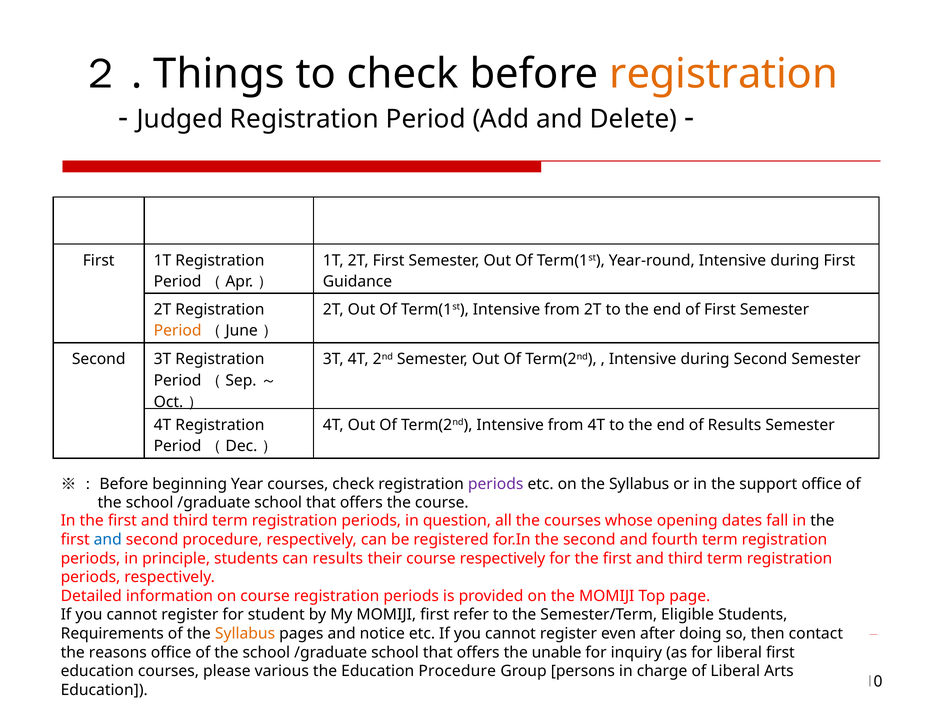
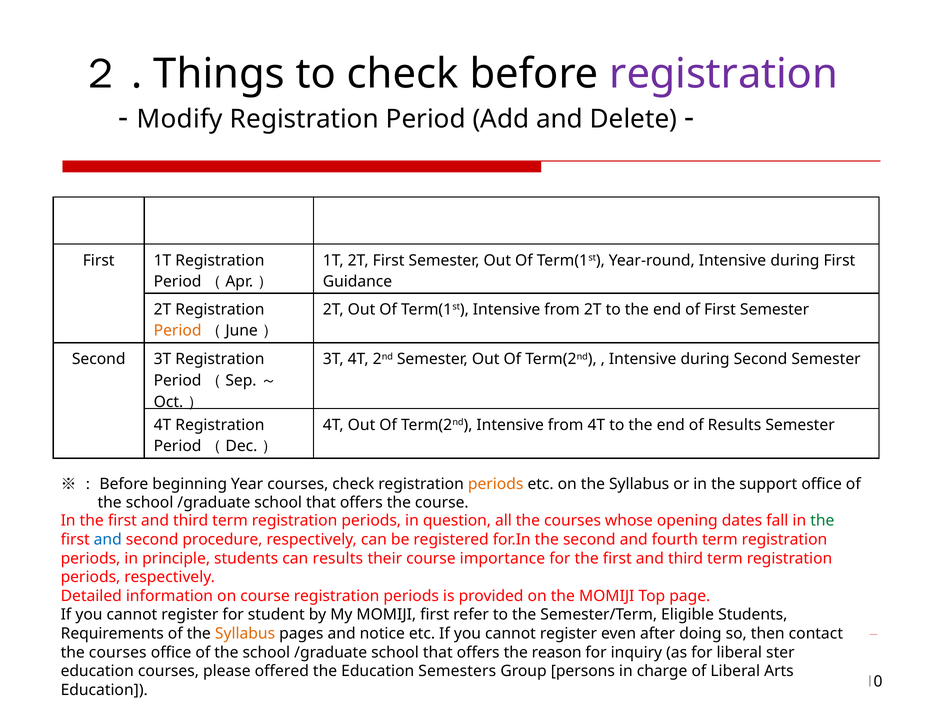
registration at (724, 74) colour: orange -> purple
Judged: Judged -> Modify
periods at (496, 484) colour: purple -> orange
the at (822, 521) colour: black -> green
course respectively: respectively -> importance
reasons at (118, 652): reasons -> courses
unable: unable -> reason
liberal first: first -> ster
various: various -> offered
Education Procedure: Procedure -> Semesters
